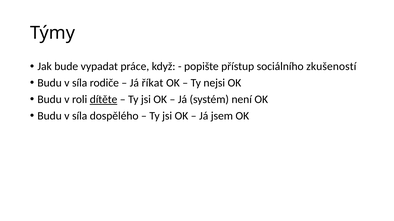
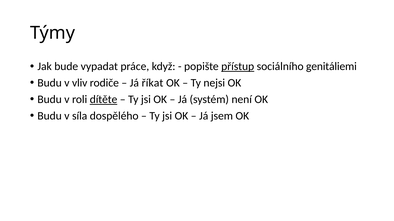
přístup underline: none -> present
zkušeností: zkušeností -> genitáliemi
síla at (80, 83): síla -> vliv
